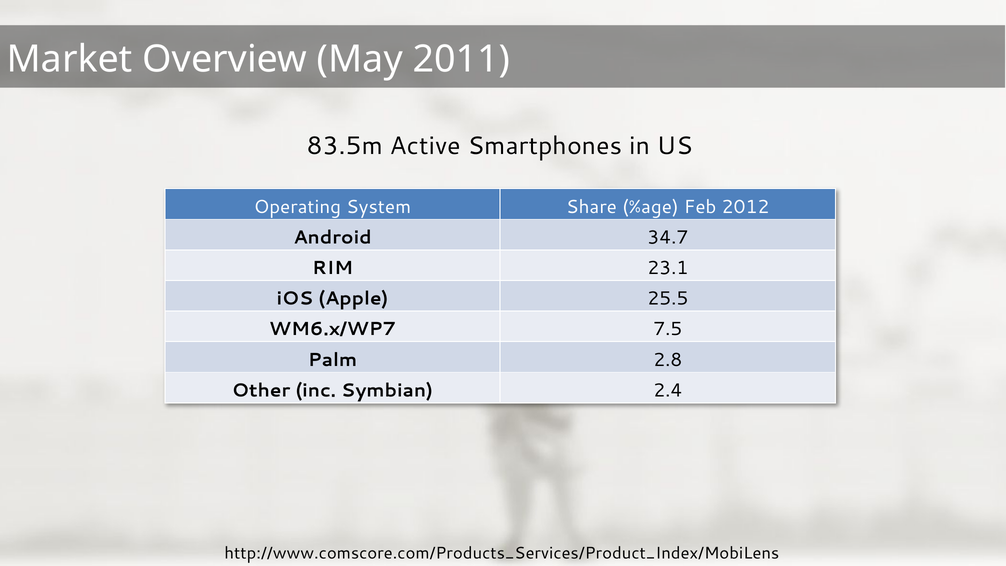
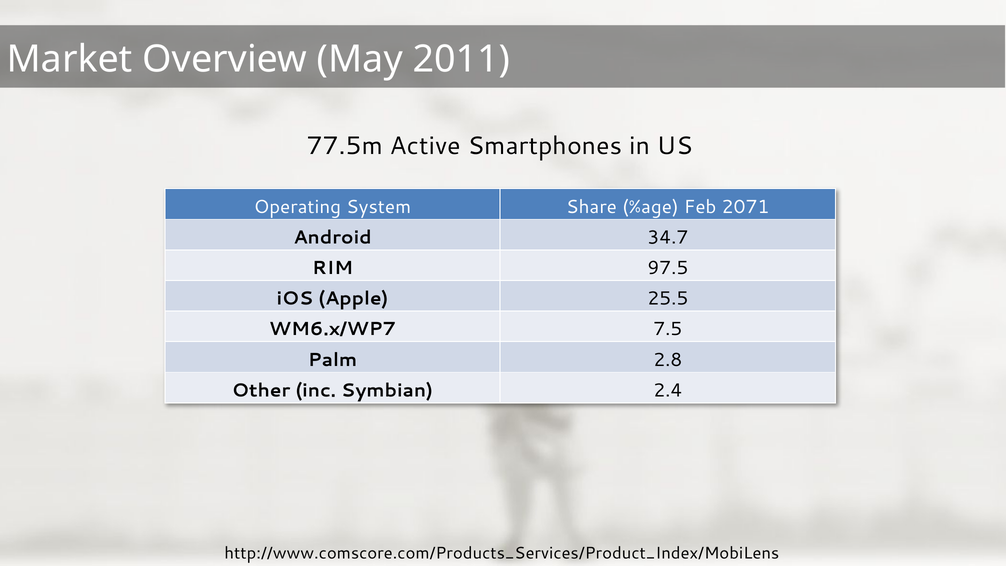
83.5m: 83.5m -> 77.5m
2012: 2012 -> 2071
23.1: 23.1 -> 97.5
